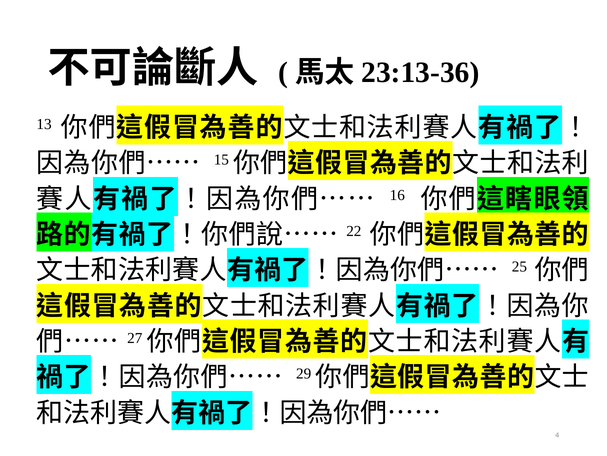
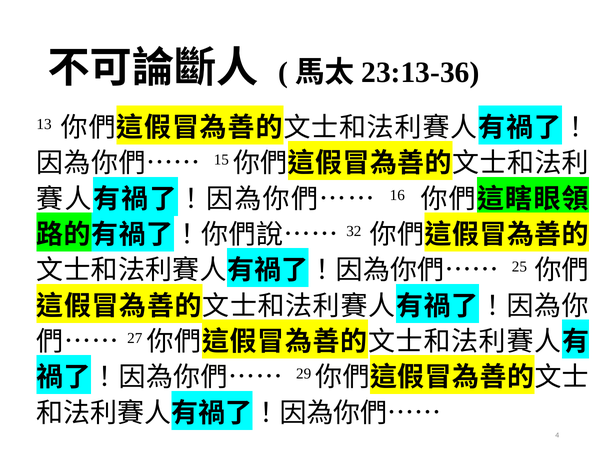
22: 22 -> 32
